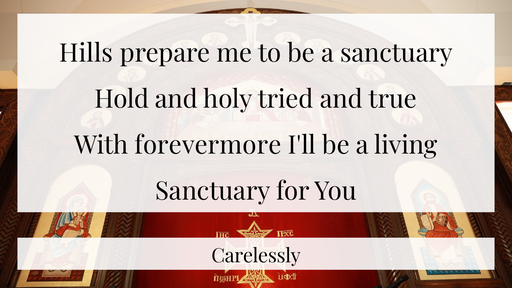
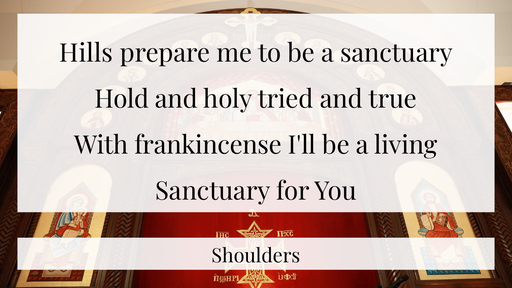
forevermore: forevermore -> frankincense
Carelessly: Carelessly -> Shoulders
